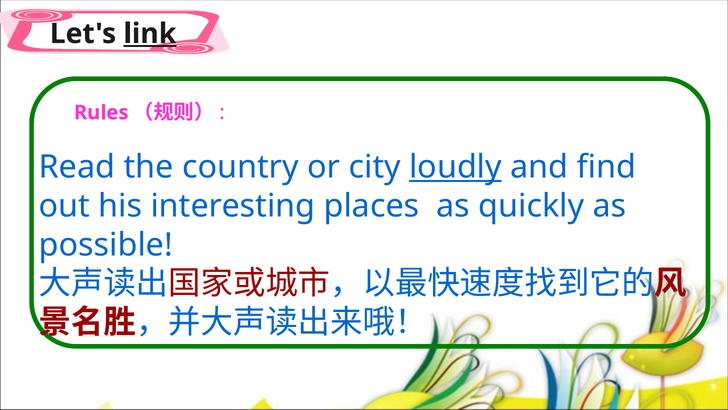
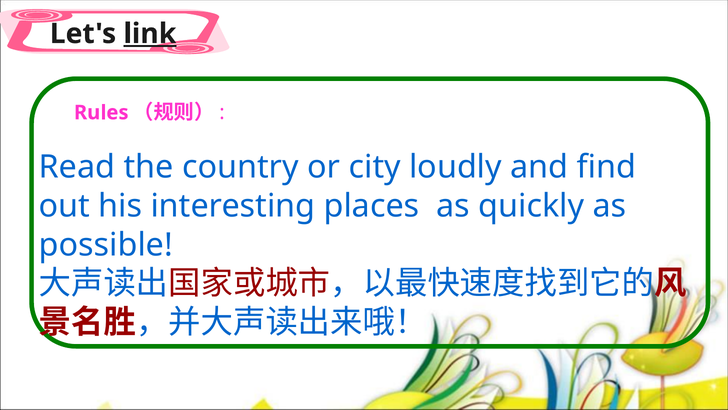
loudly underline: present -> none
